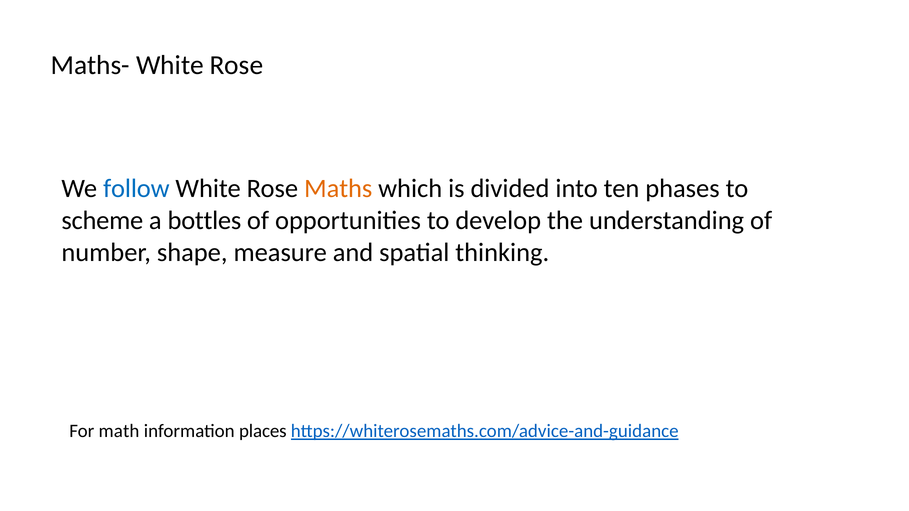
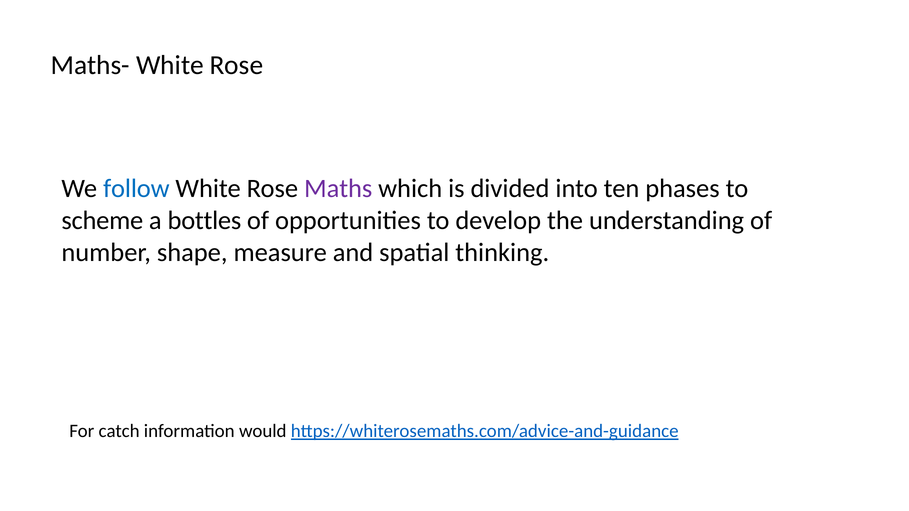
Maths colour: orange -> purple
math: math -> catch
places: places -> would
